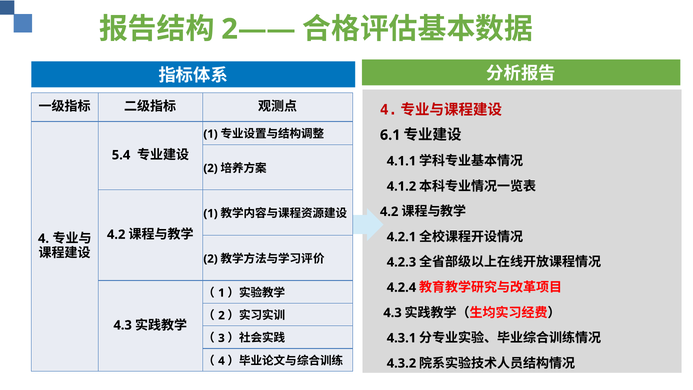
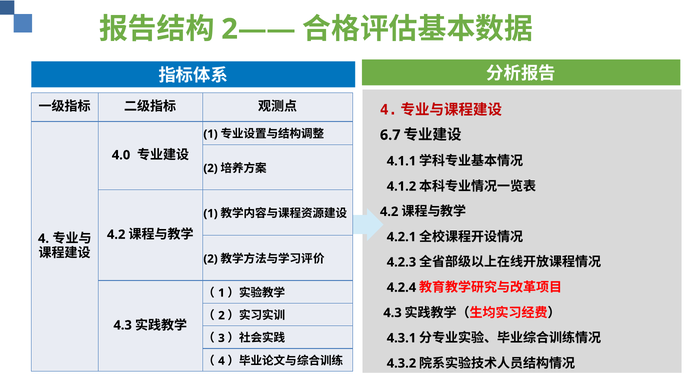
6.1: 6.1 -> 6.7
5.4: 5.4 -> 4.0
